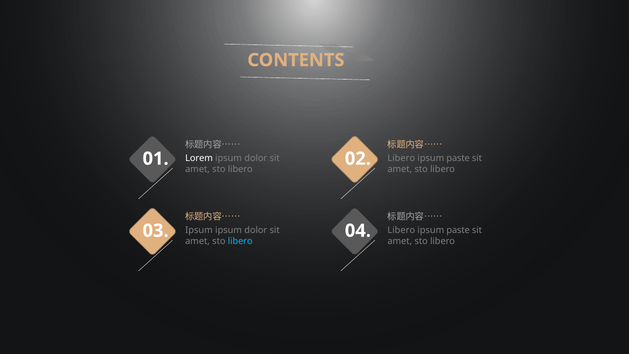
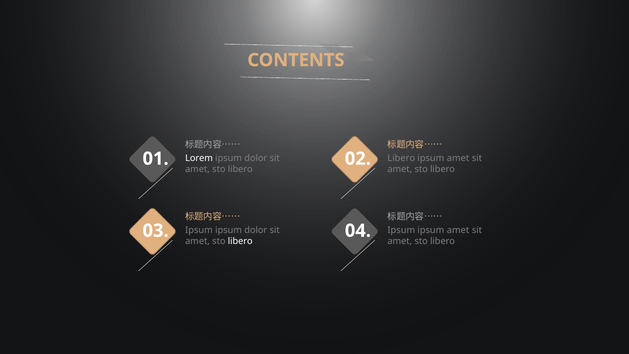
paste at (458, 158): paste -> amet
Libero at (401, 230): Libero -> Ipsum
paste at (458, 230): paste -> amet
libero at (240, 241) colour: light blue -> white
